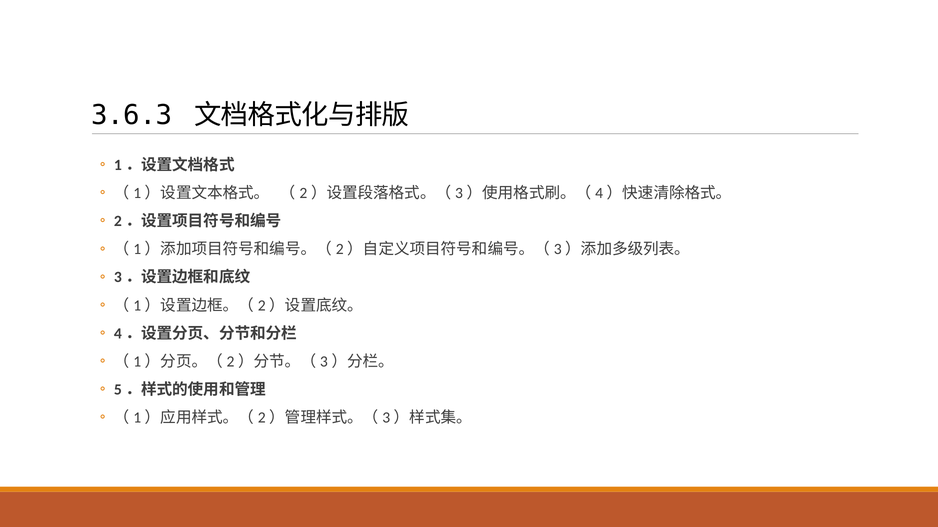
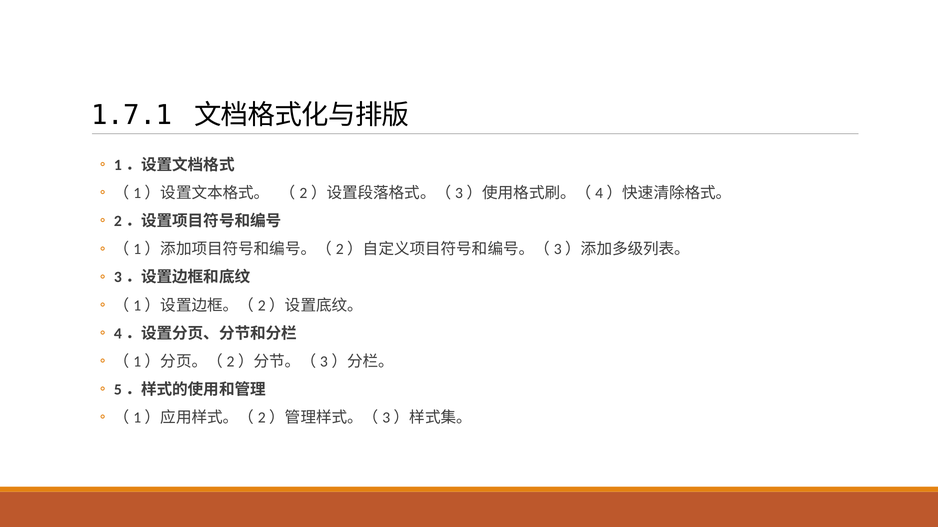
3.6.3: 3.6.3 -> 1.7.1
